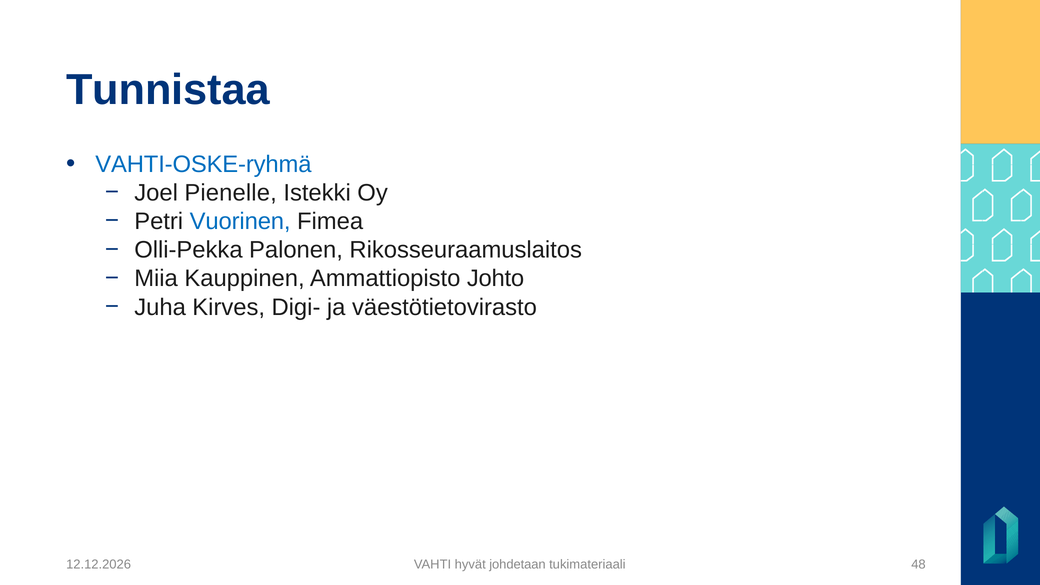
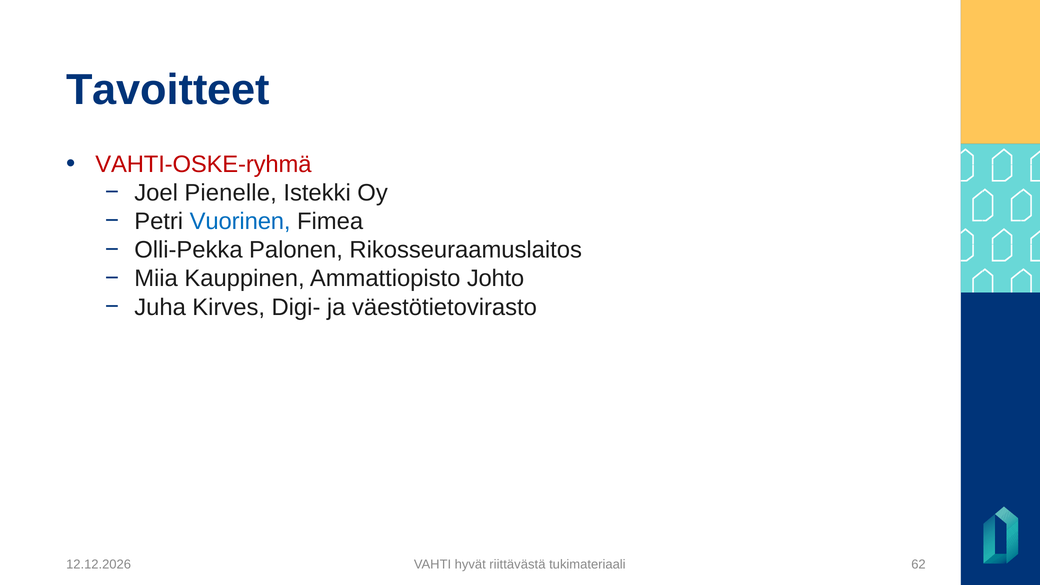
Tunnistaa: Tunnistaa -> Tavoitteet
VAHTI-OSKE-ryhmä colour: blue -> red
johdetaan: johdetaan -> riittävästä
48: 48 -> 62
